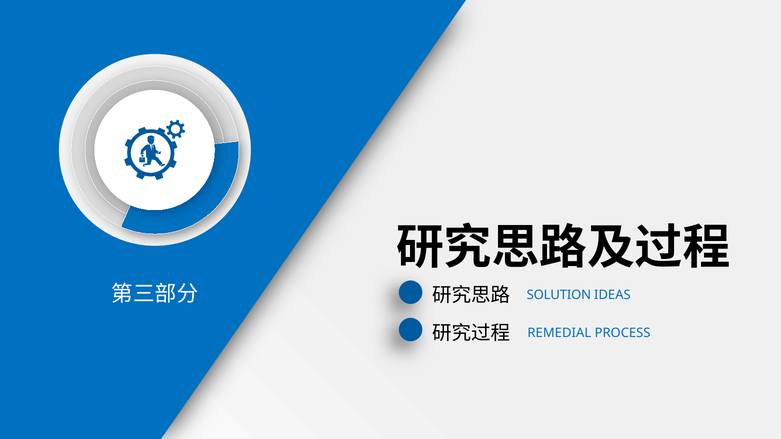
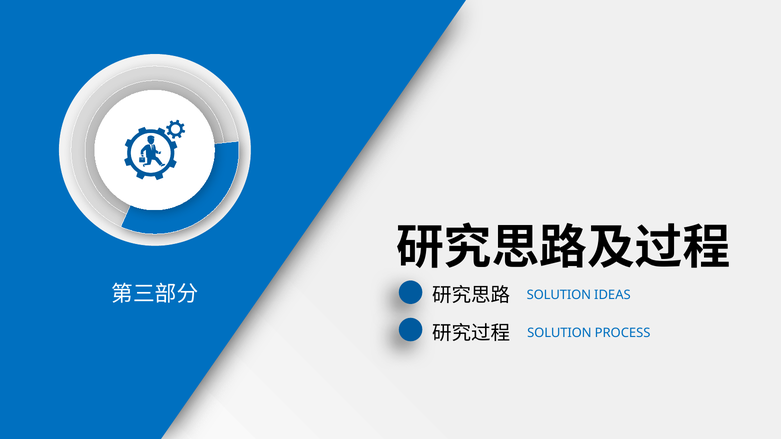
REMEDIAL at (559, 333): REMEDIAL -> SOLUTION
